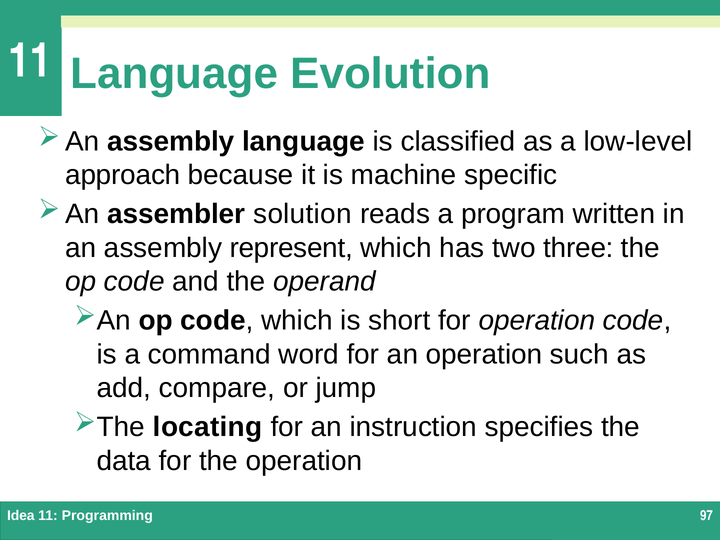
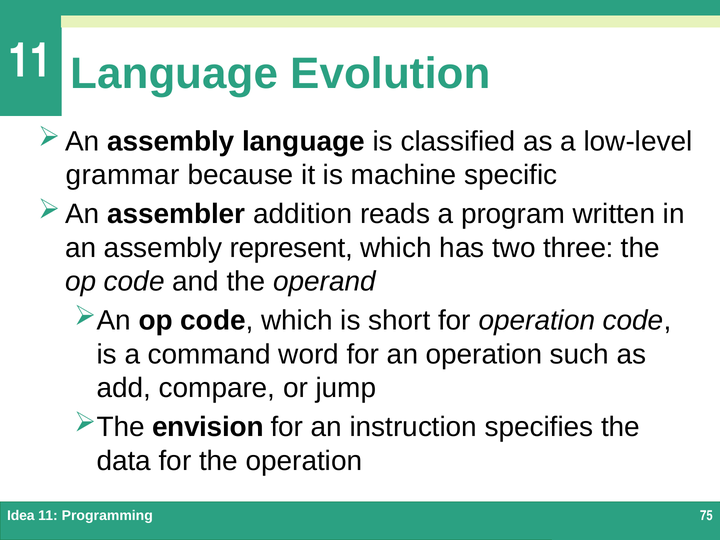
approach: approach -> grammar
solution: solution -> addition
locating: locating -> envision
97: 97 -> 75
